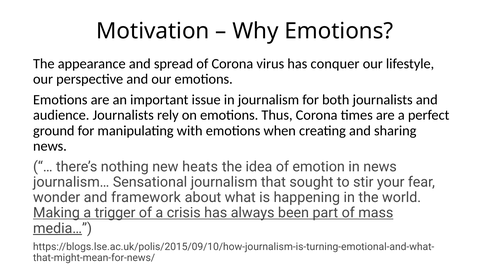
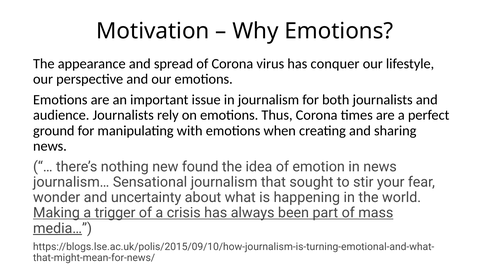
heats: heats -> found
framework: framework -> uncertainty
